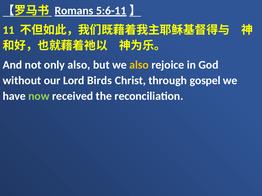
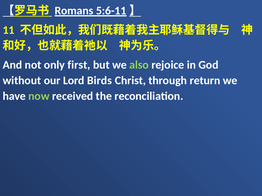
only also: also -> first
also at (139, 65) colour: yellow -> light green
gospel: gospel -> return
